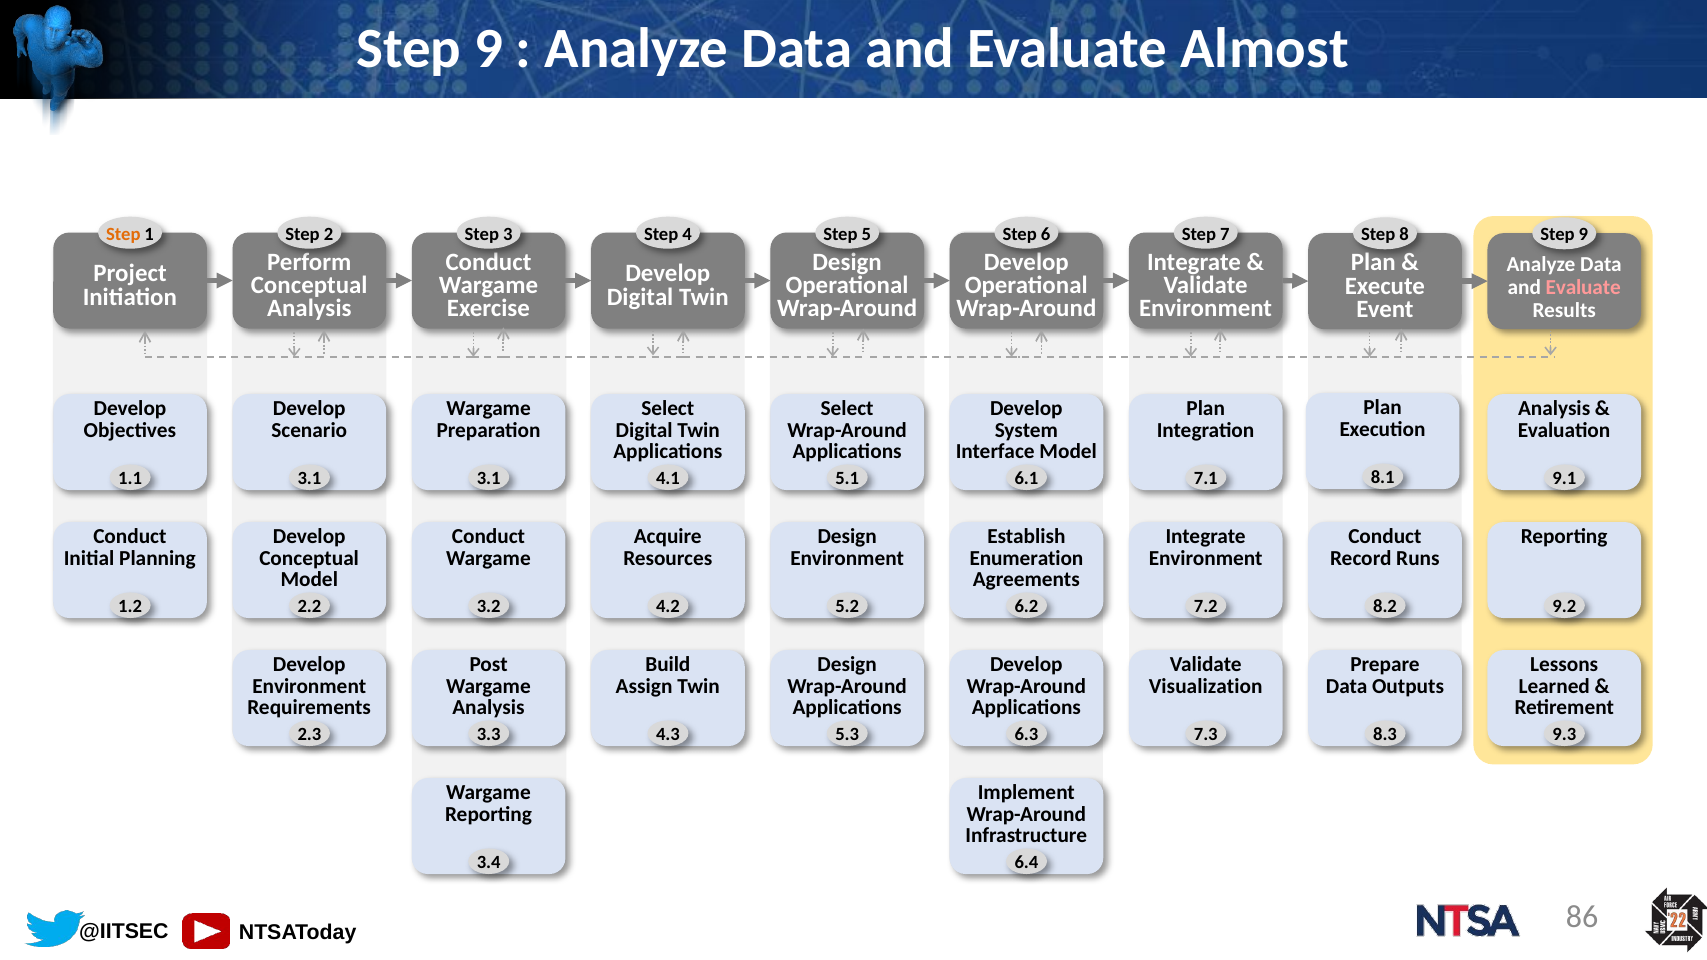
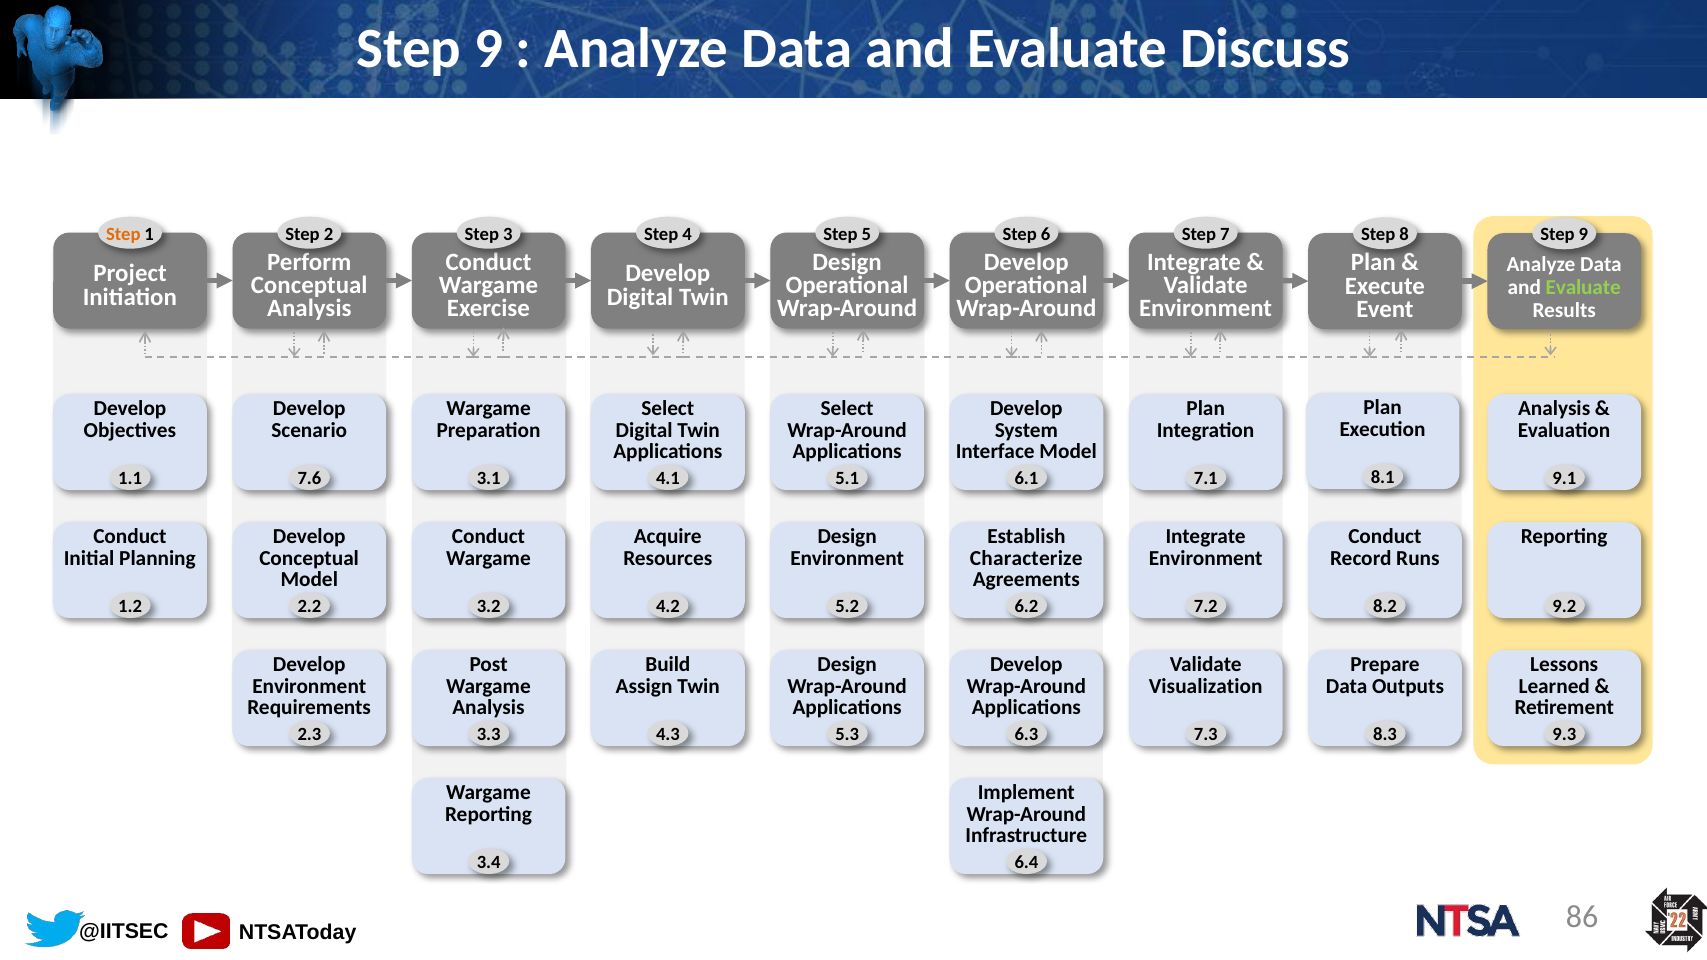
Almost: Almost -> Discuss
Evaluate at (1583, 288) colour: pink -> light green
3.1 at (309, 479): 3.1 -> 7.6
Enumeration: Enumeration -> Characterize
